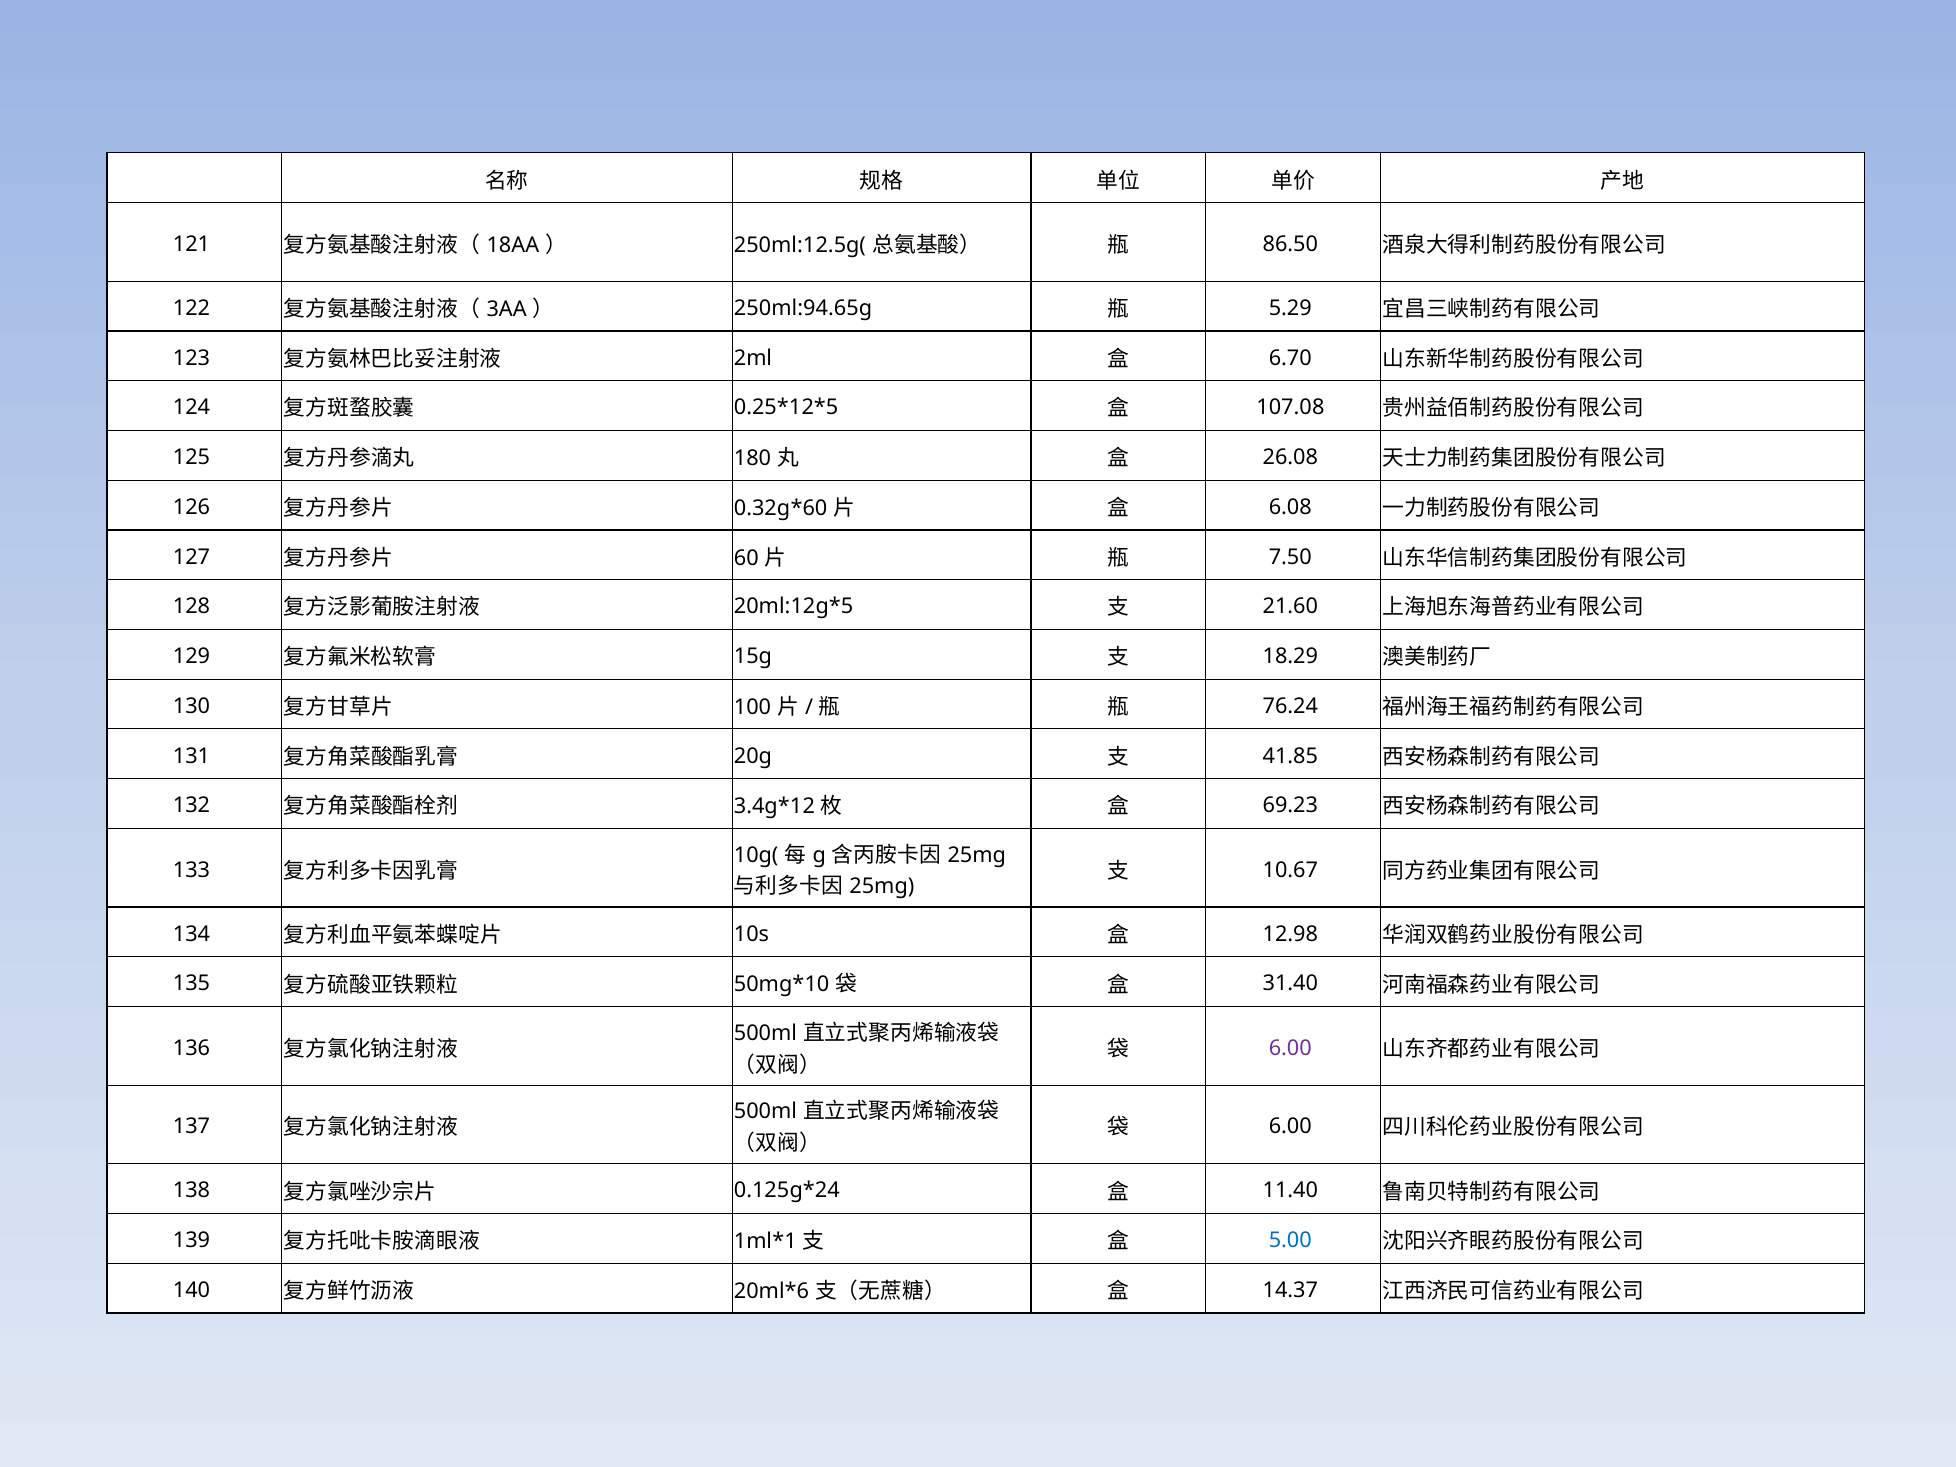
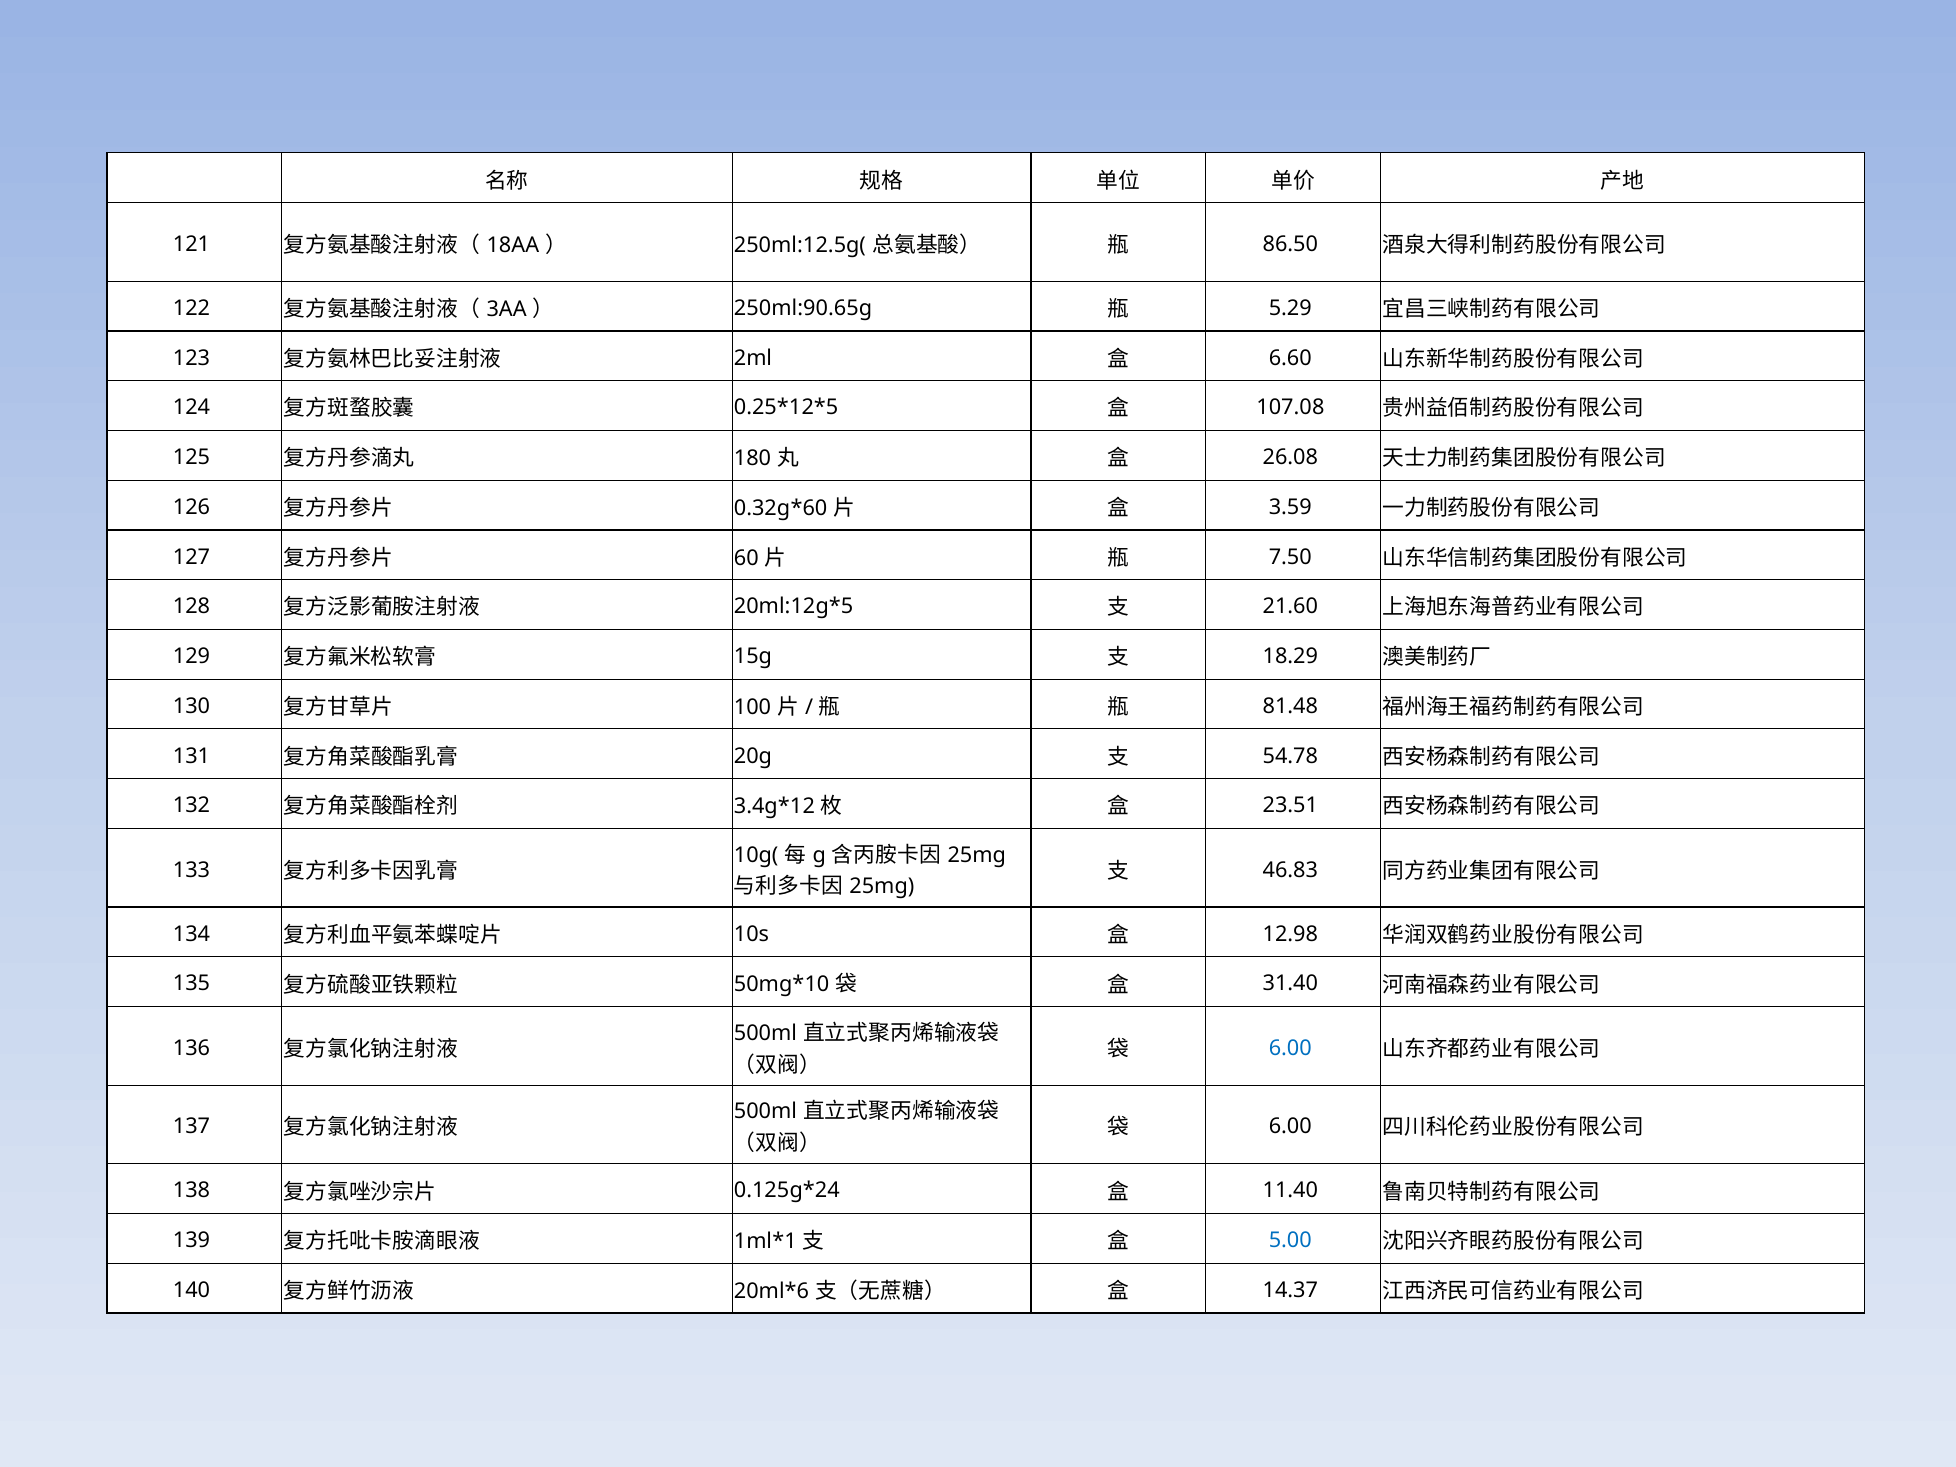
250ml:94.65g: 250ml:94.65g -> 250ml:90.65g
6.70: 6.70 -> 6.60
6.08: 6.08 -> 3.59
76.24: 76.24 -> 81.48
41.85: 41.85 -> 54.78
69.23: 69.23 -> 23.51
10.67: 10.67 -> 46.83
6.00 at (1290, 1048) colour: purple -> blue
